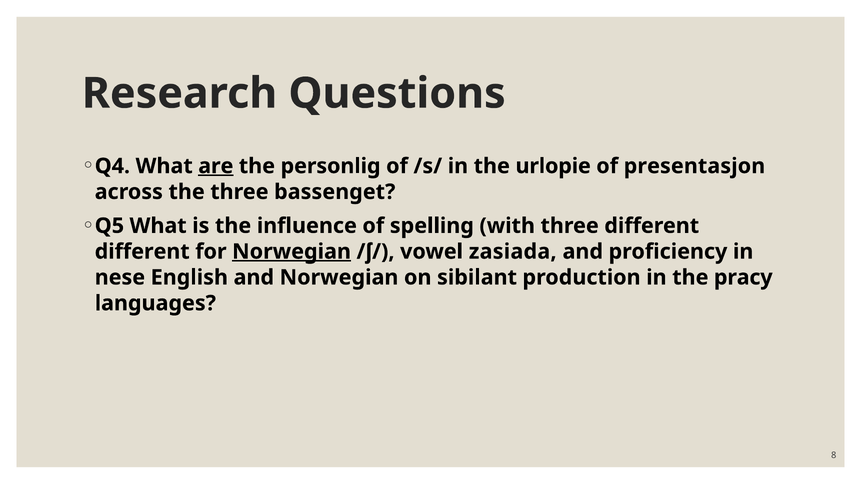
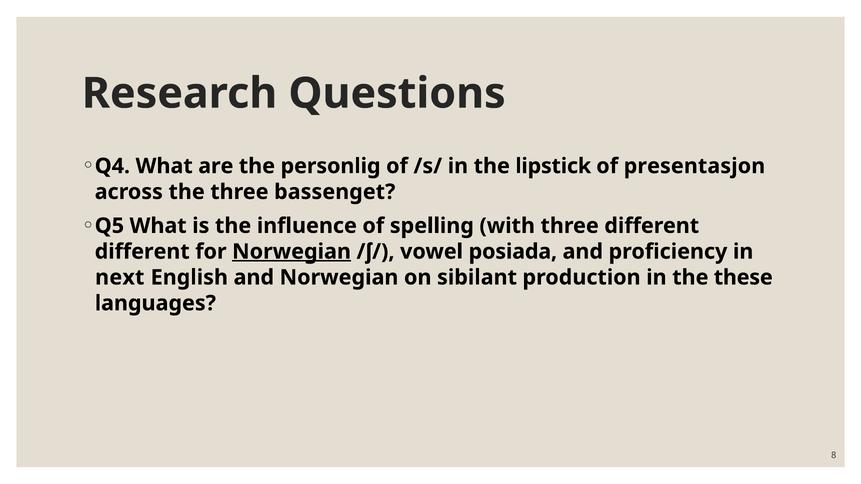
are underline: present -> none
urlopie: urlopie -> lipstick
zasiada: zasiada -> posiada
nese: nese -> next
pracy: pracy -> these
